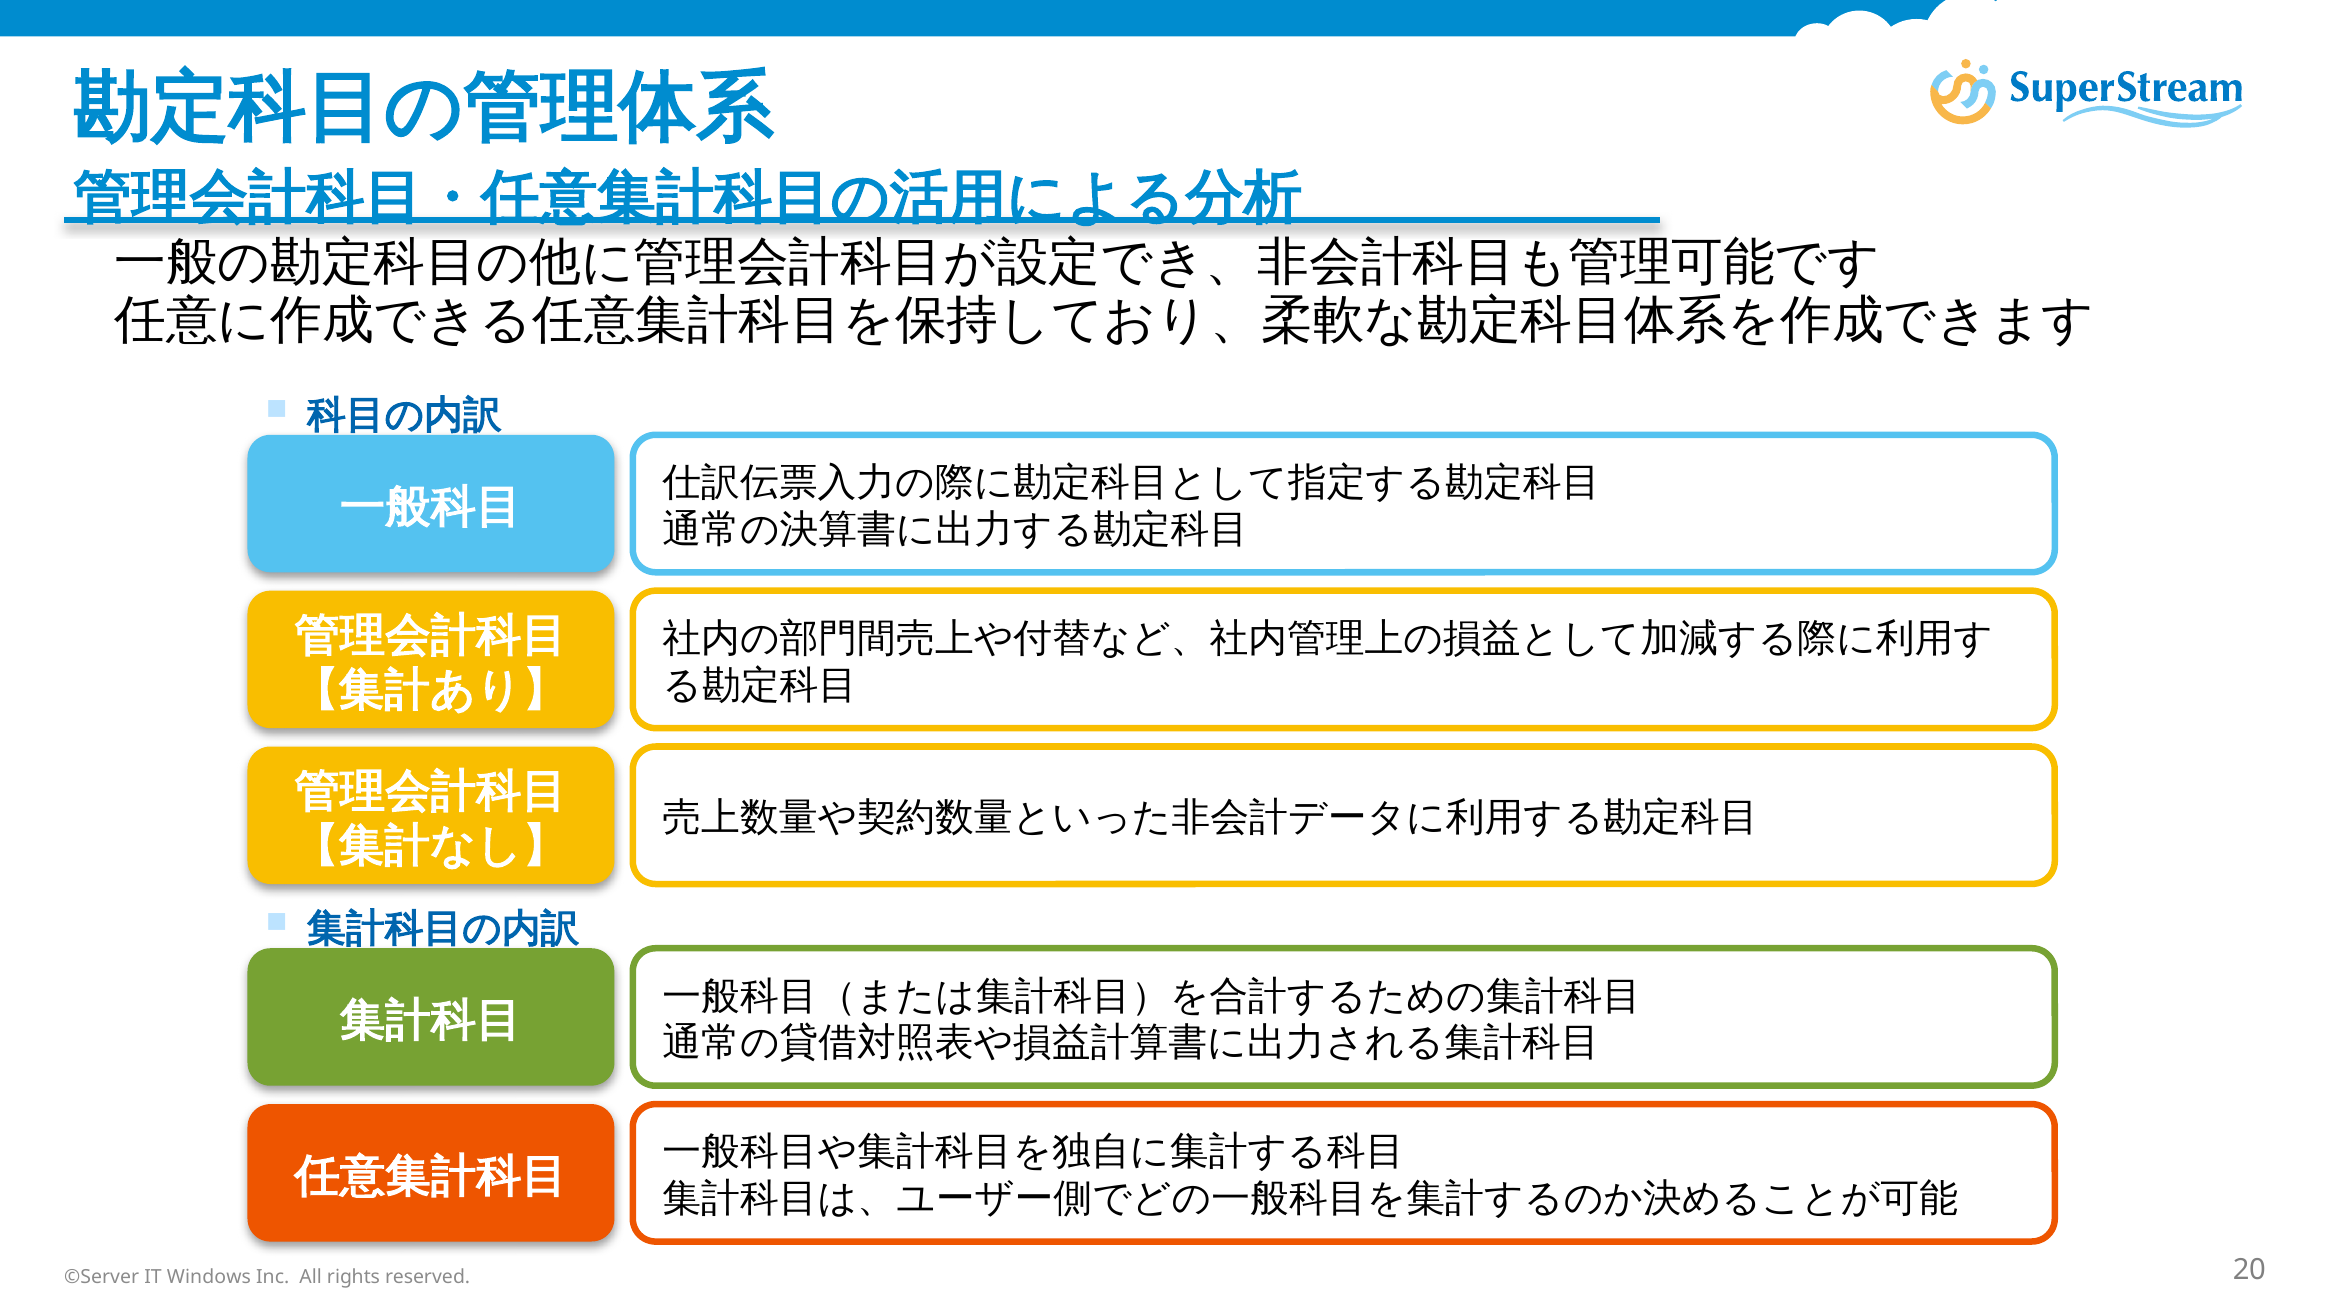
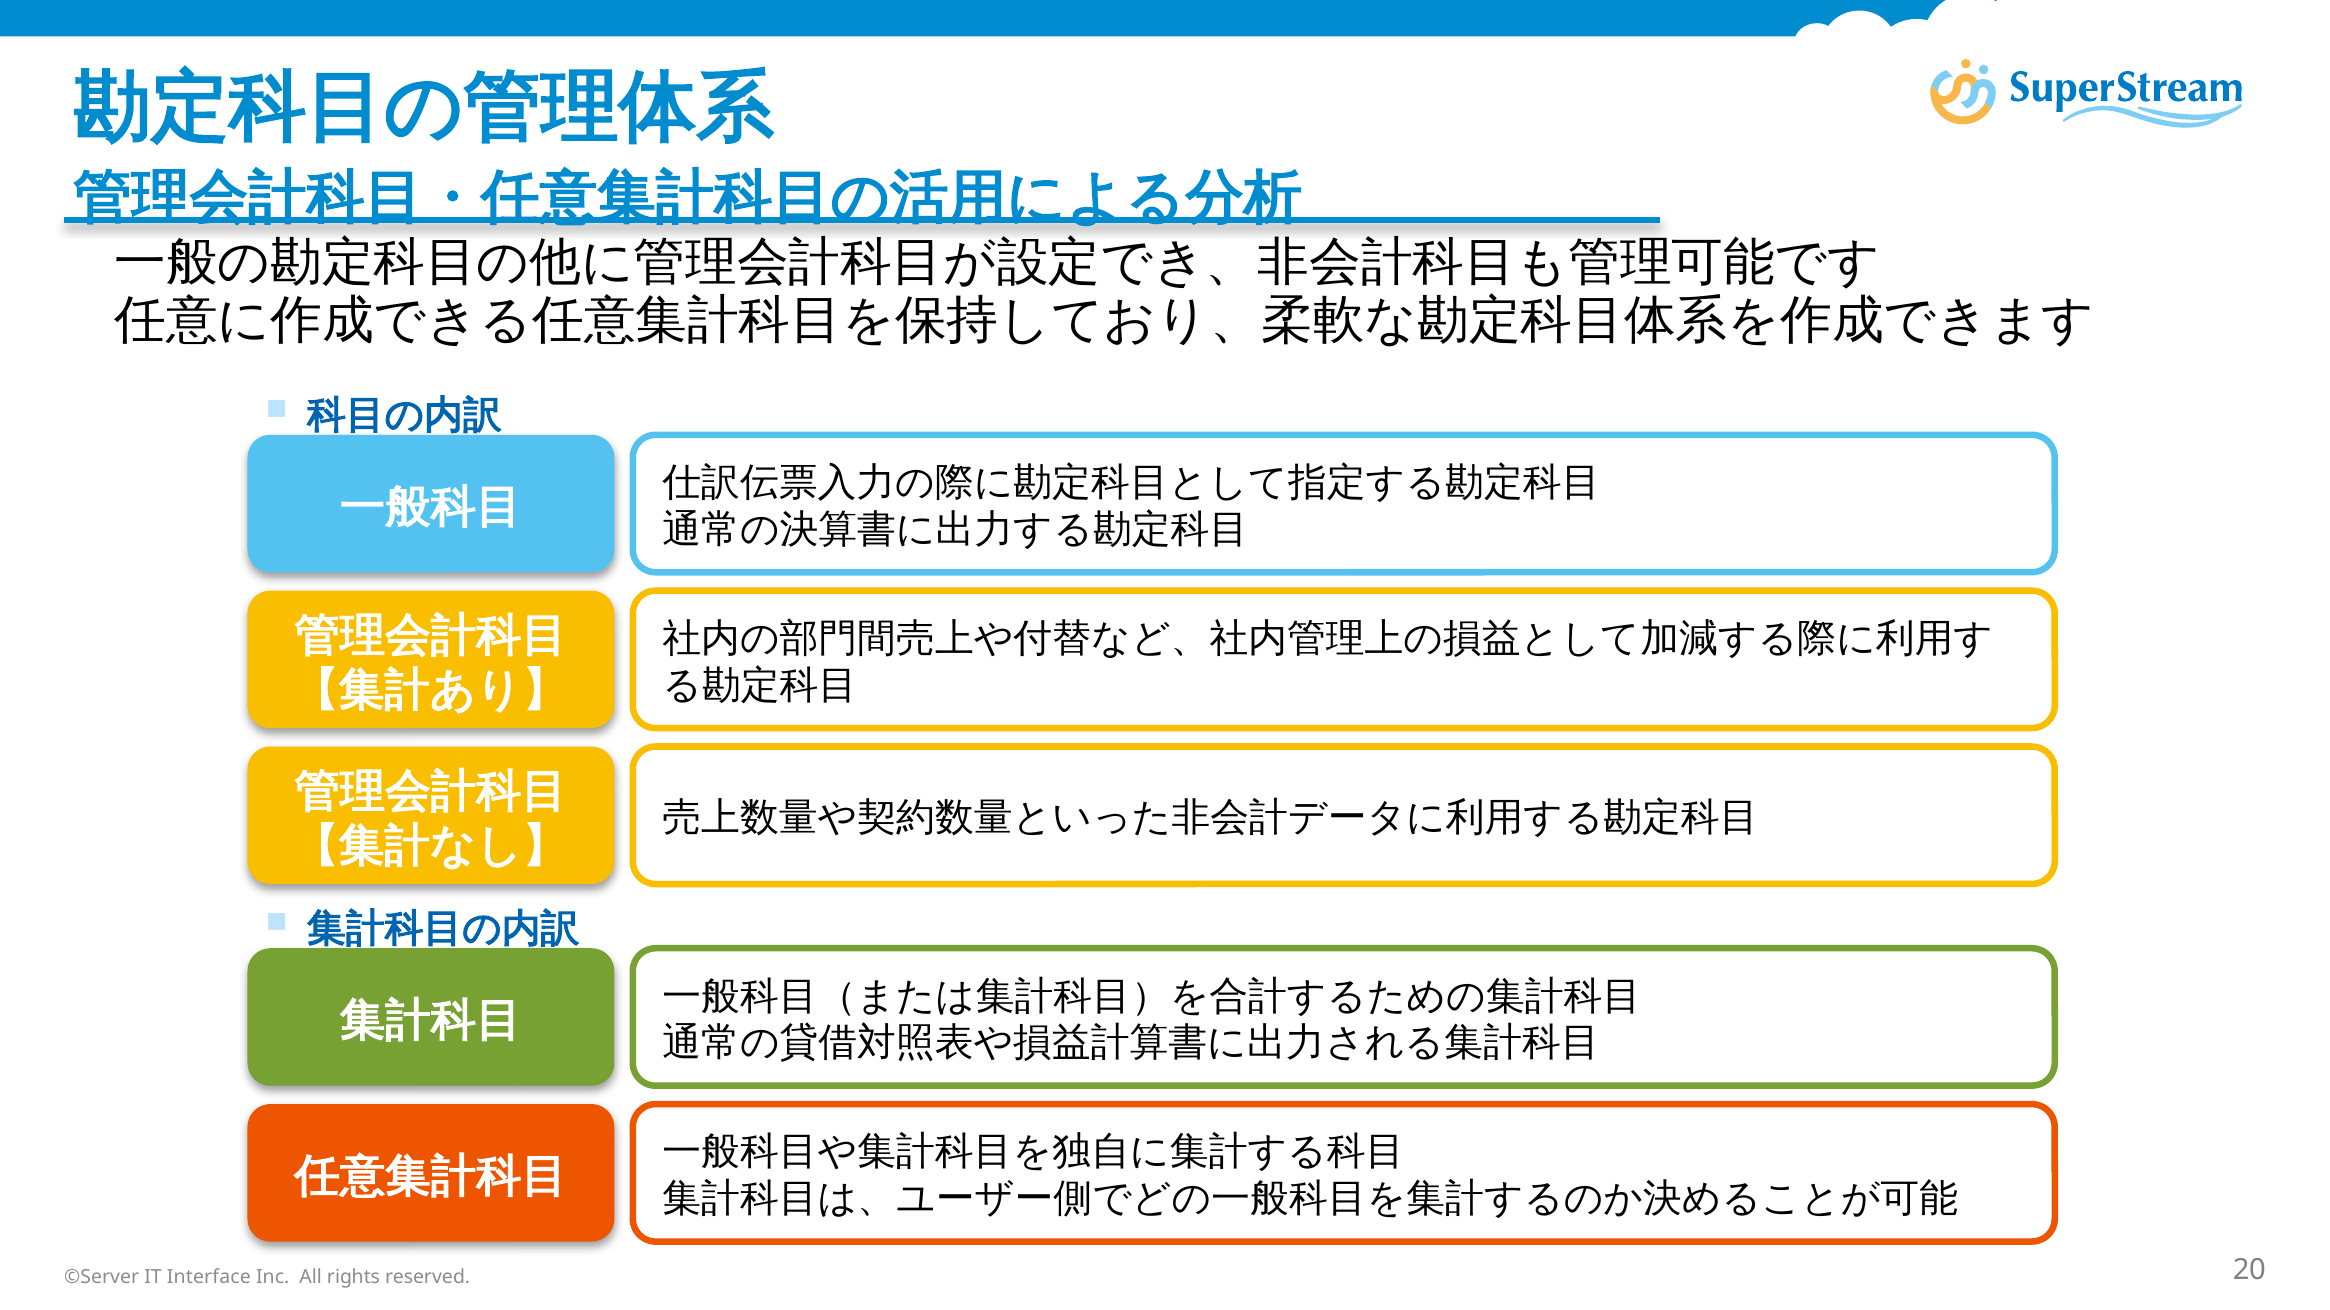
Windows: Windows -> Interface
